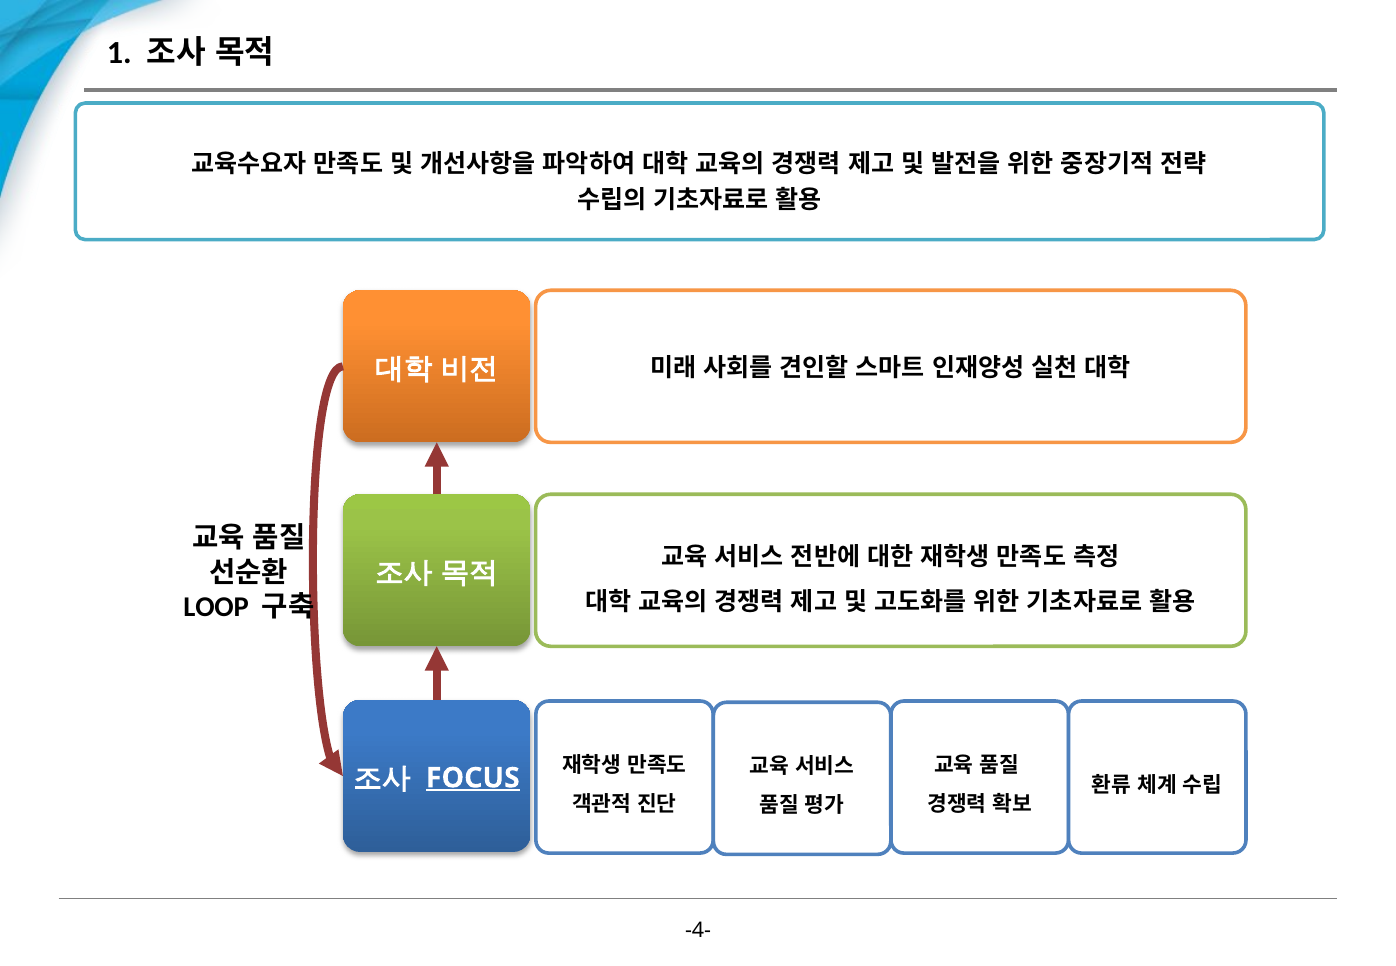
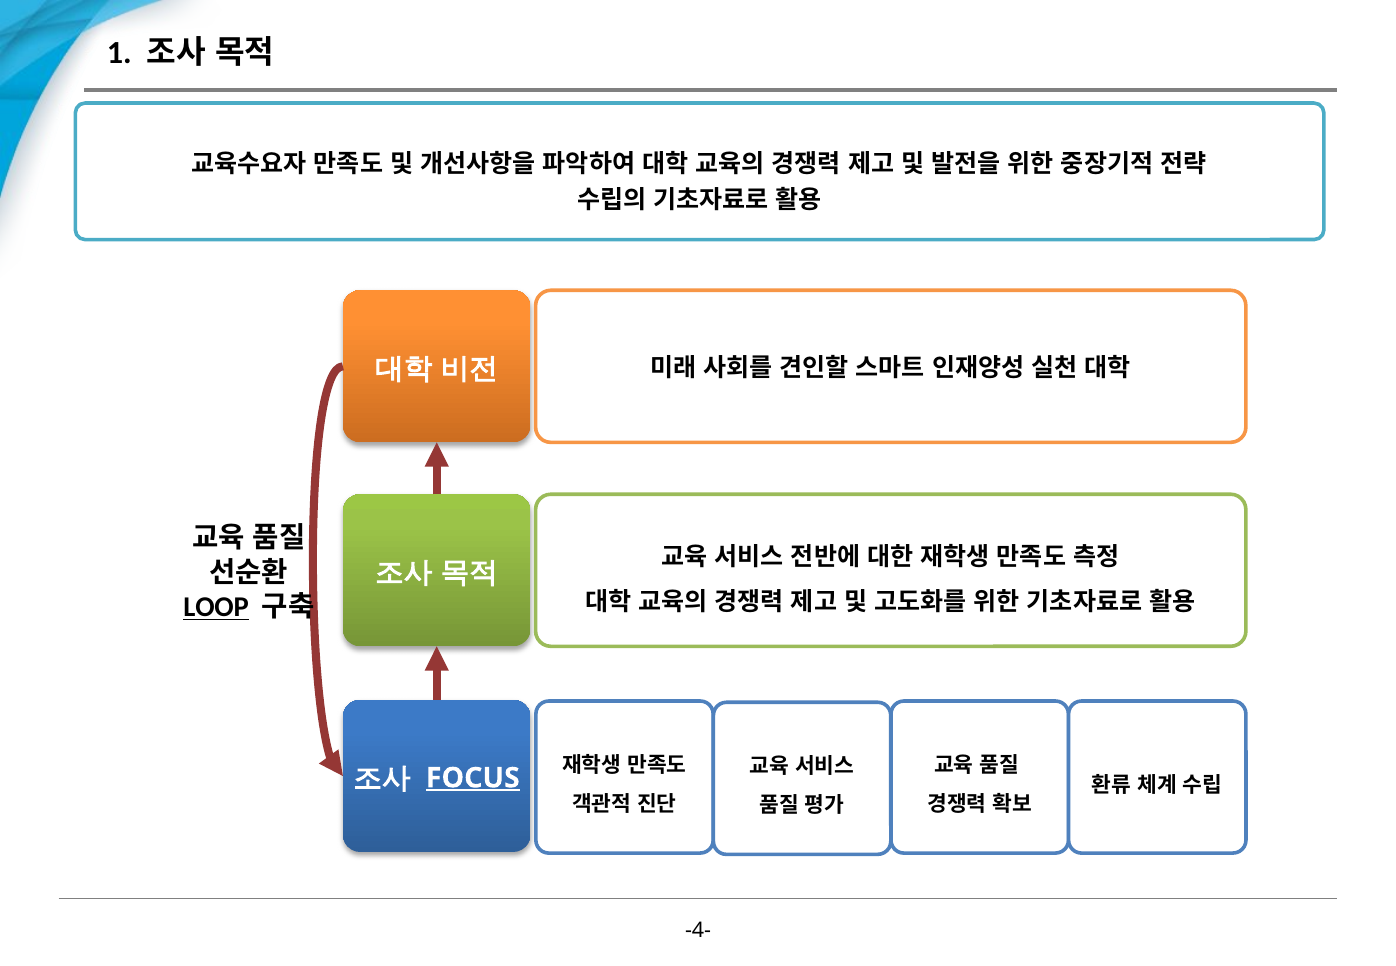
LOOP underline: none -> present
